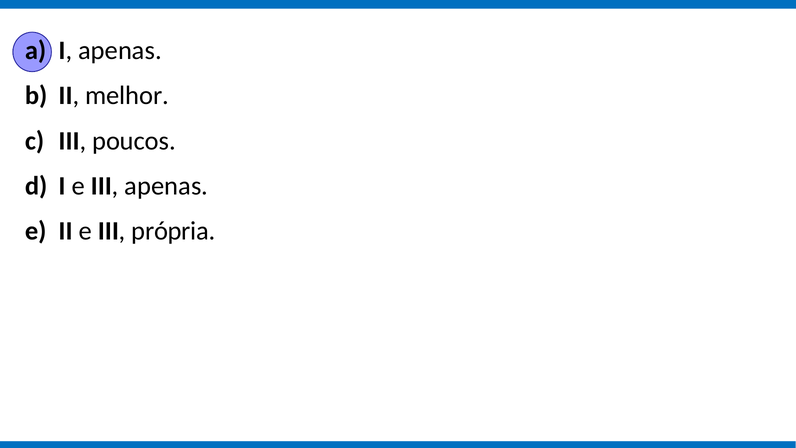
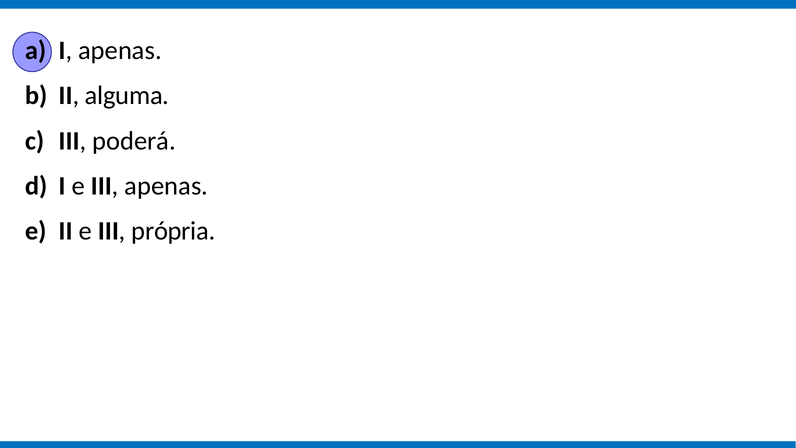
melhor: melhor -> alguma
poucos: poucos -> poderá
